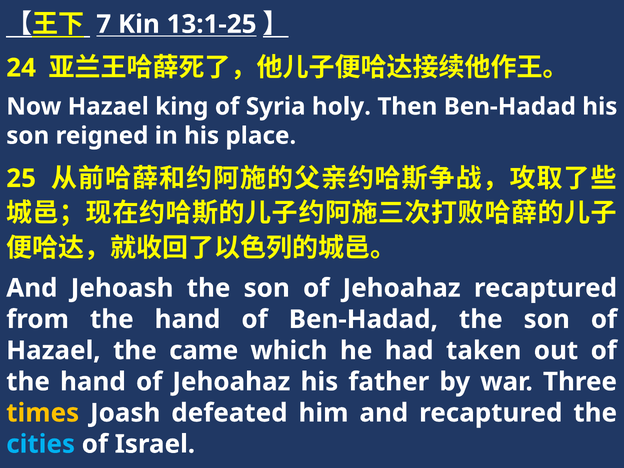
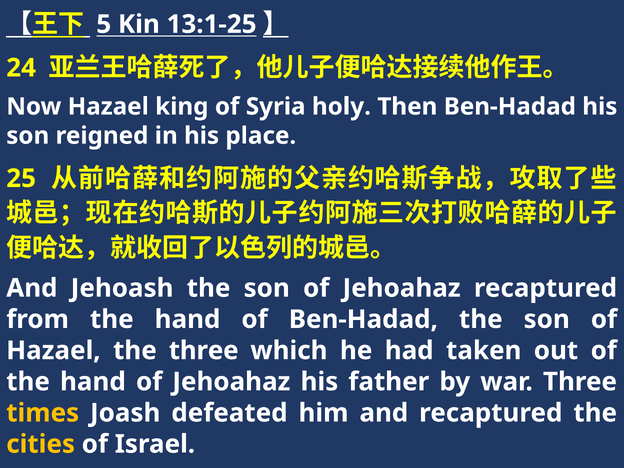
7: 7 -> 5
the came: came -> three
cities colour: light blue -> yellow
